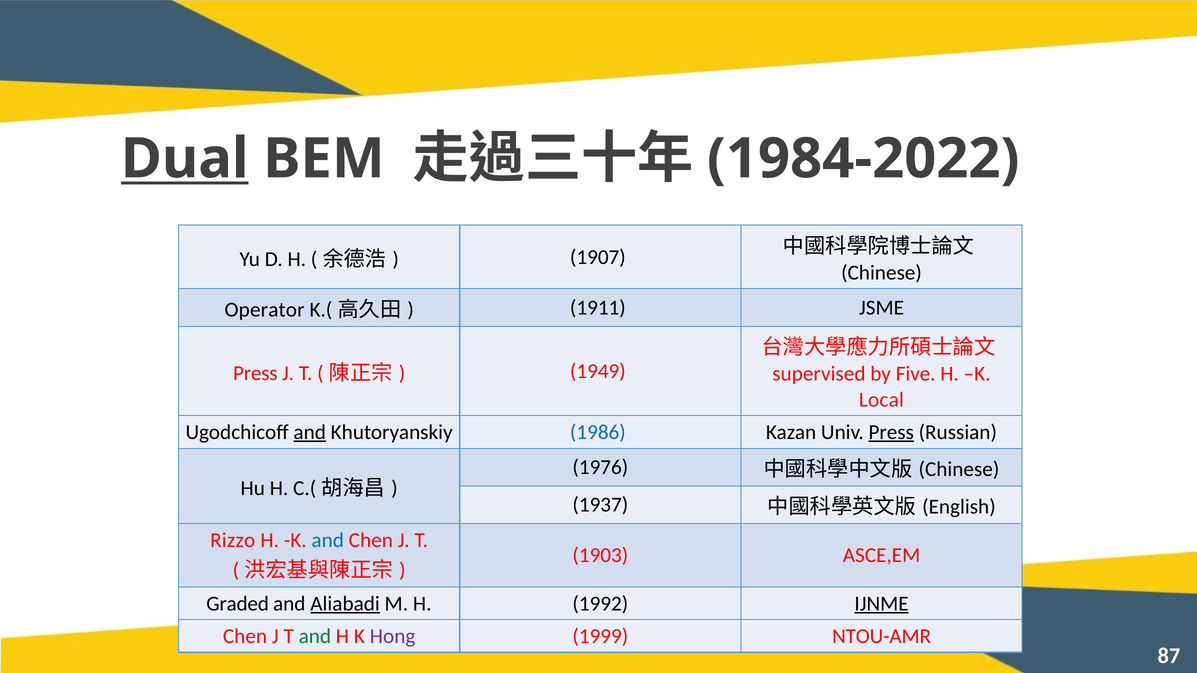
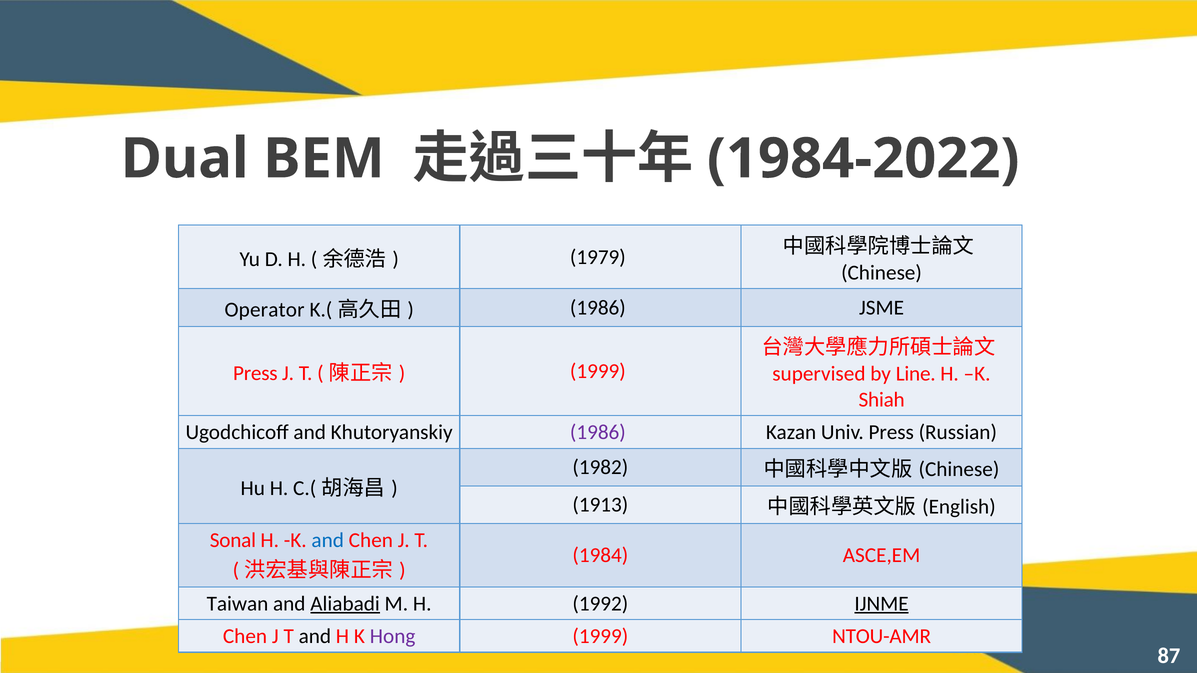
Dual underline: present -> none
1907: 1907 -> 1979
1911 at (598, 308): 1911 -> 1986
1949 at (598, 371): 1949 -> 1999
Five: Five -> Line
Local: Local -> Shiah
and at (310, 432) underline: present -> none
1986 at (598, 432) colour: blue -> purple
Press at (891, 432) underline: present -> none
1976: 1976 -> 1982
1937: 1937 -> 1913
Rizzo: Rizzo -> Sonal
1903: 1903 -> 1984
Graded: Graded -> Taiwan
and at (315, 636) colour: green -> black
